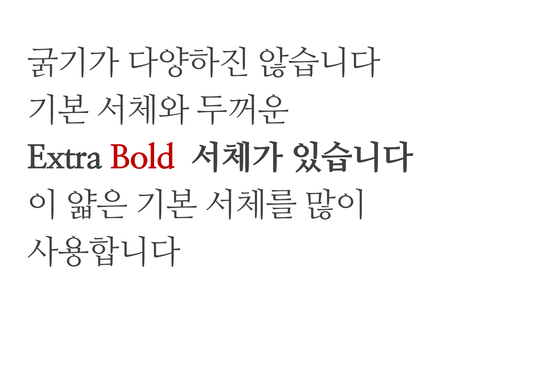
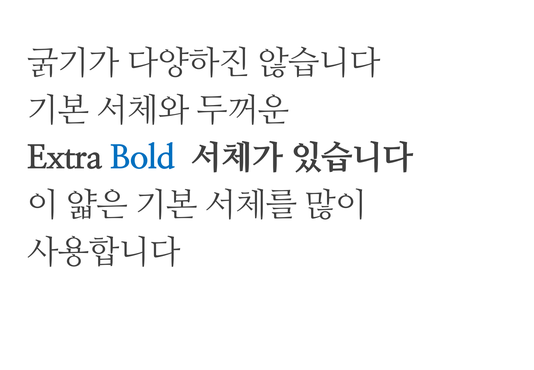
Bold colour: red -> blue
